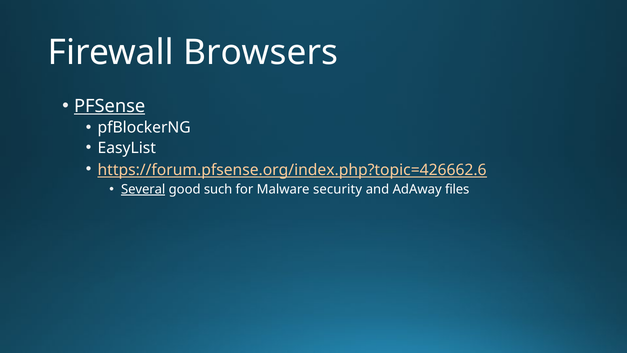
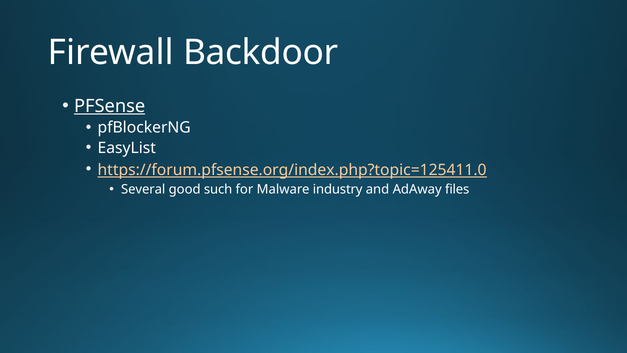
Browsers: Browsers -> Backdoor
https://forum.pfsense.org/index.php?topic=426662.6: https://forum.pfsense.org/index.php?topic=426662.6 -> https://forum.pfsense.org/index.php?topic=125411.0
Several underline: present -> none
security: security -> industry
